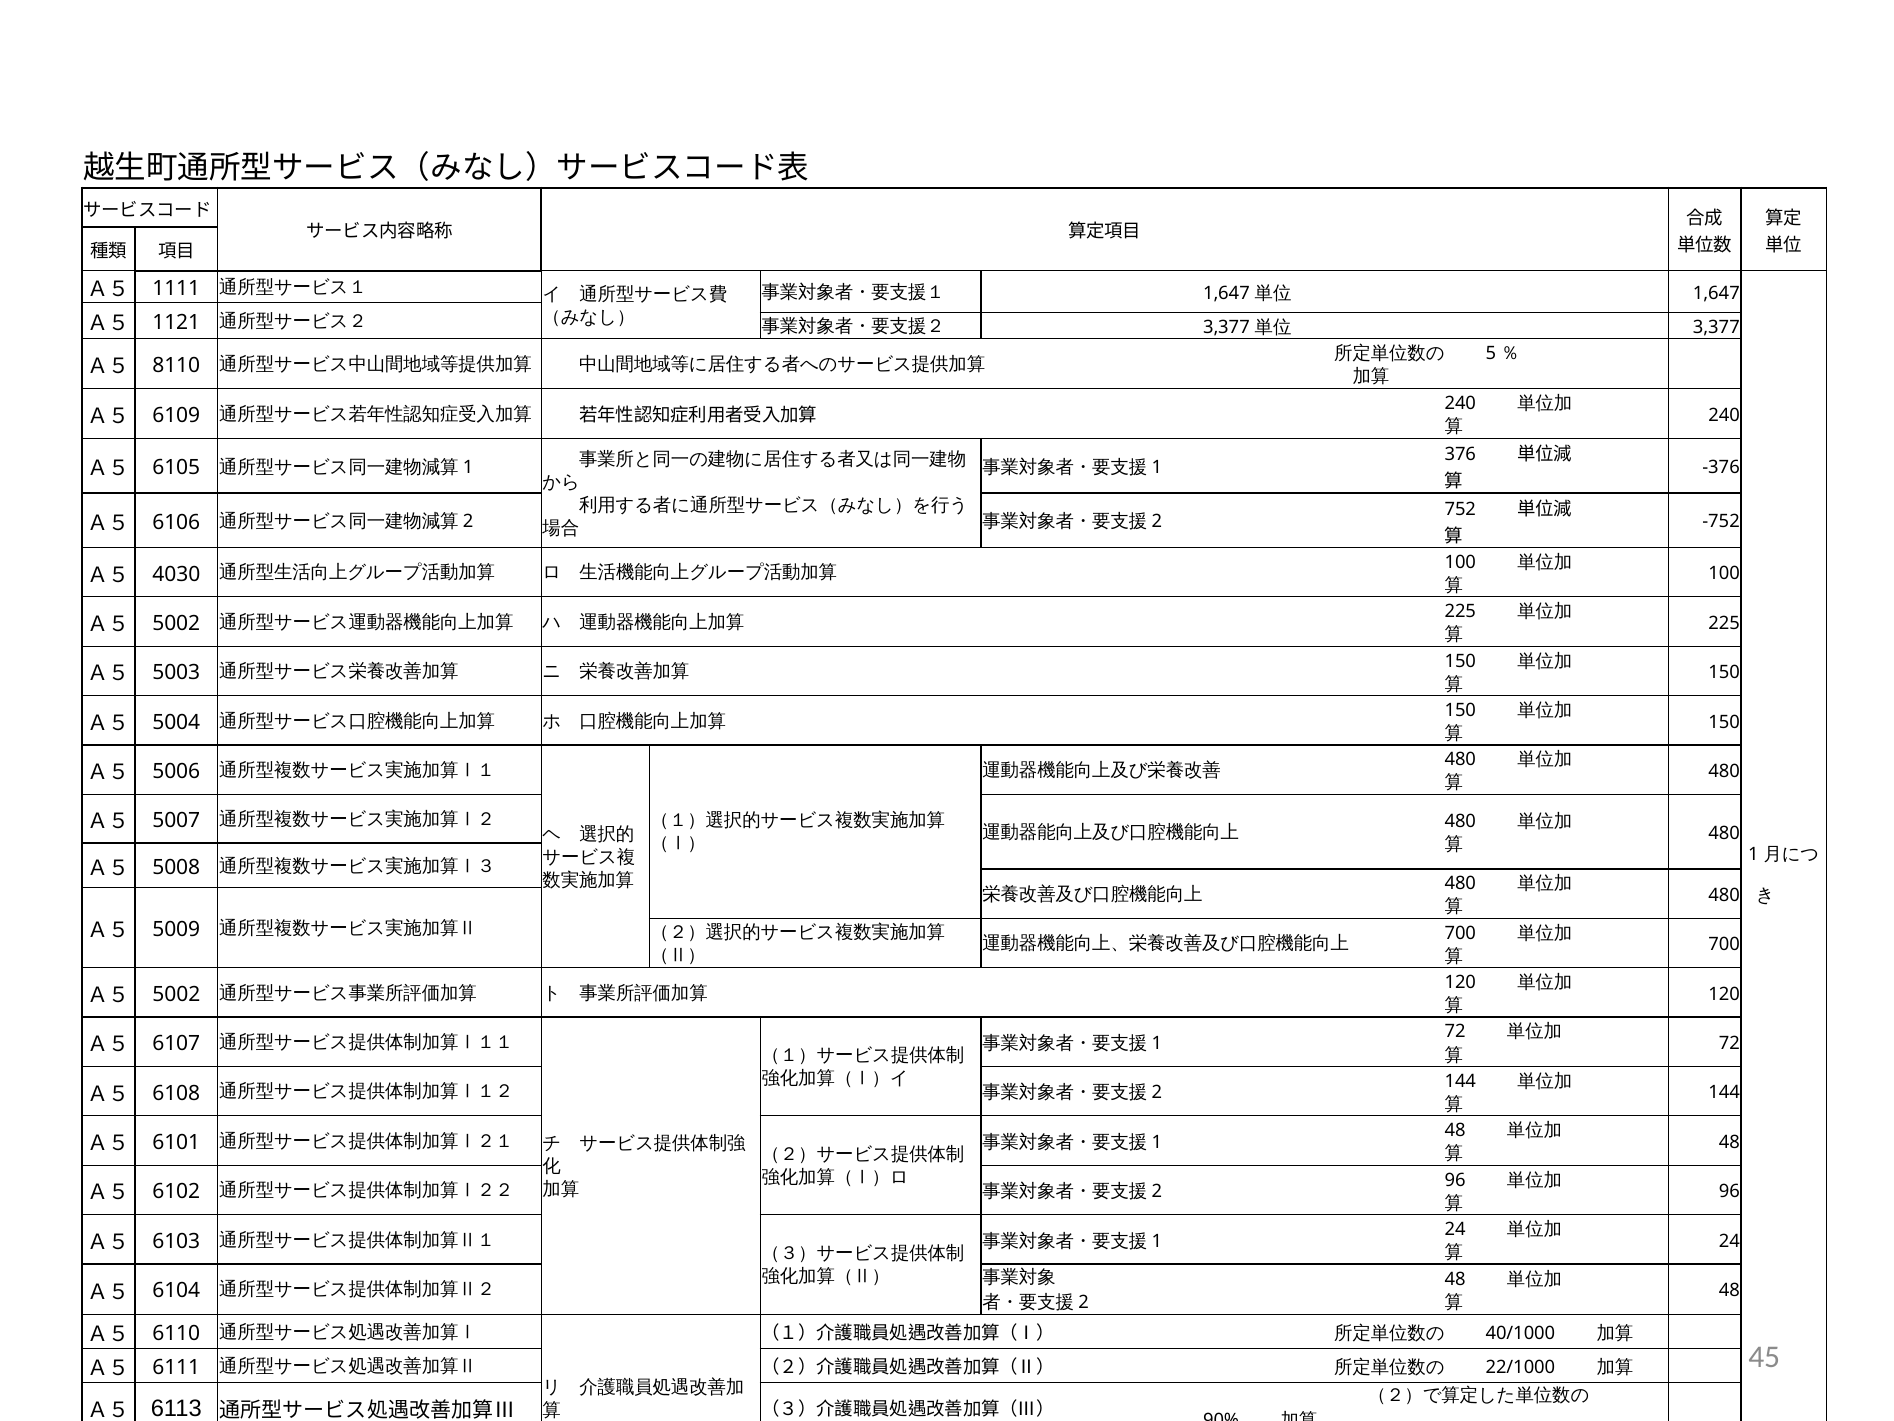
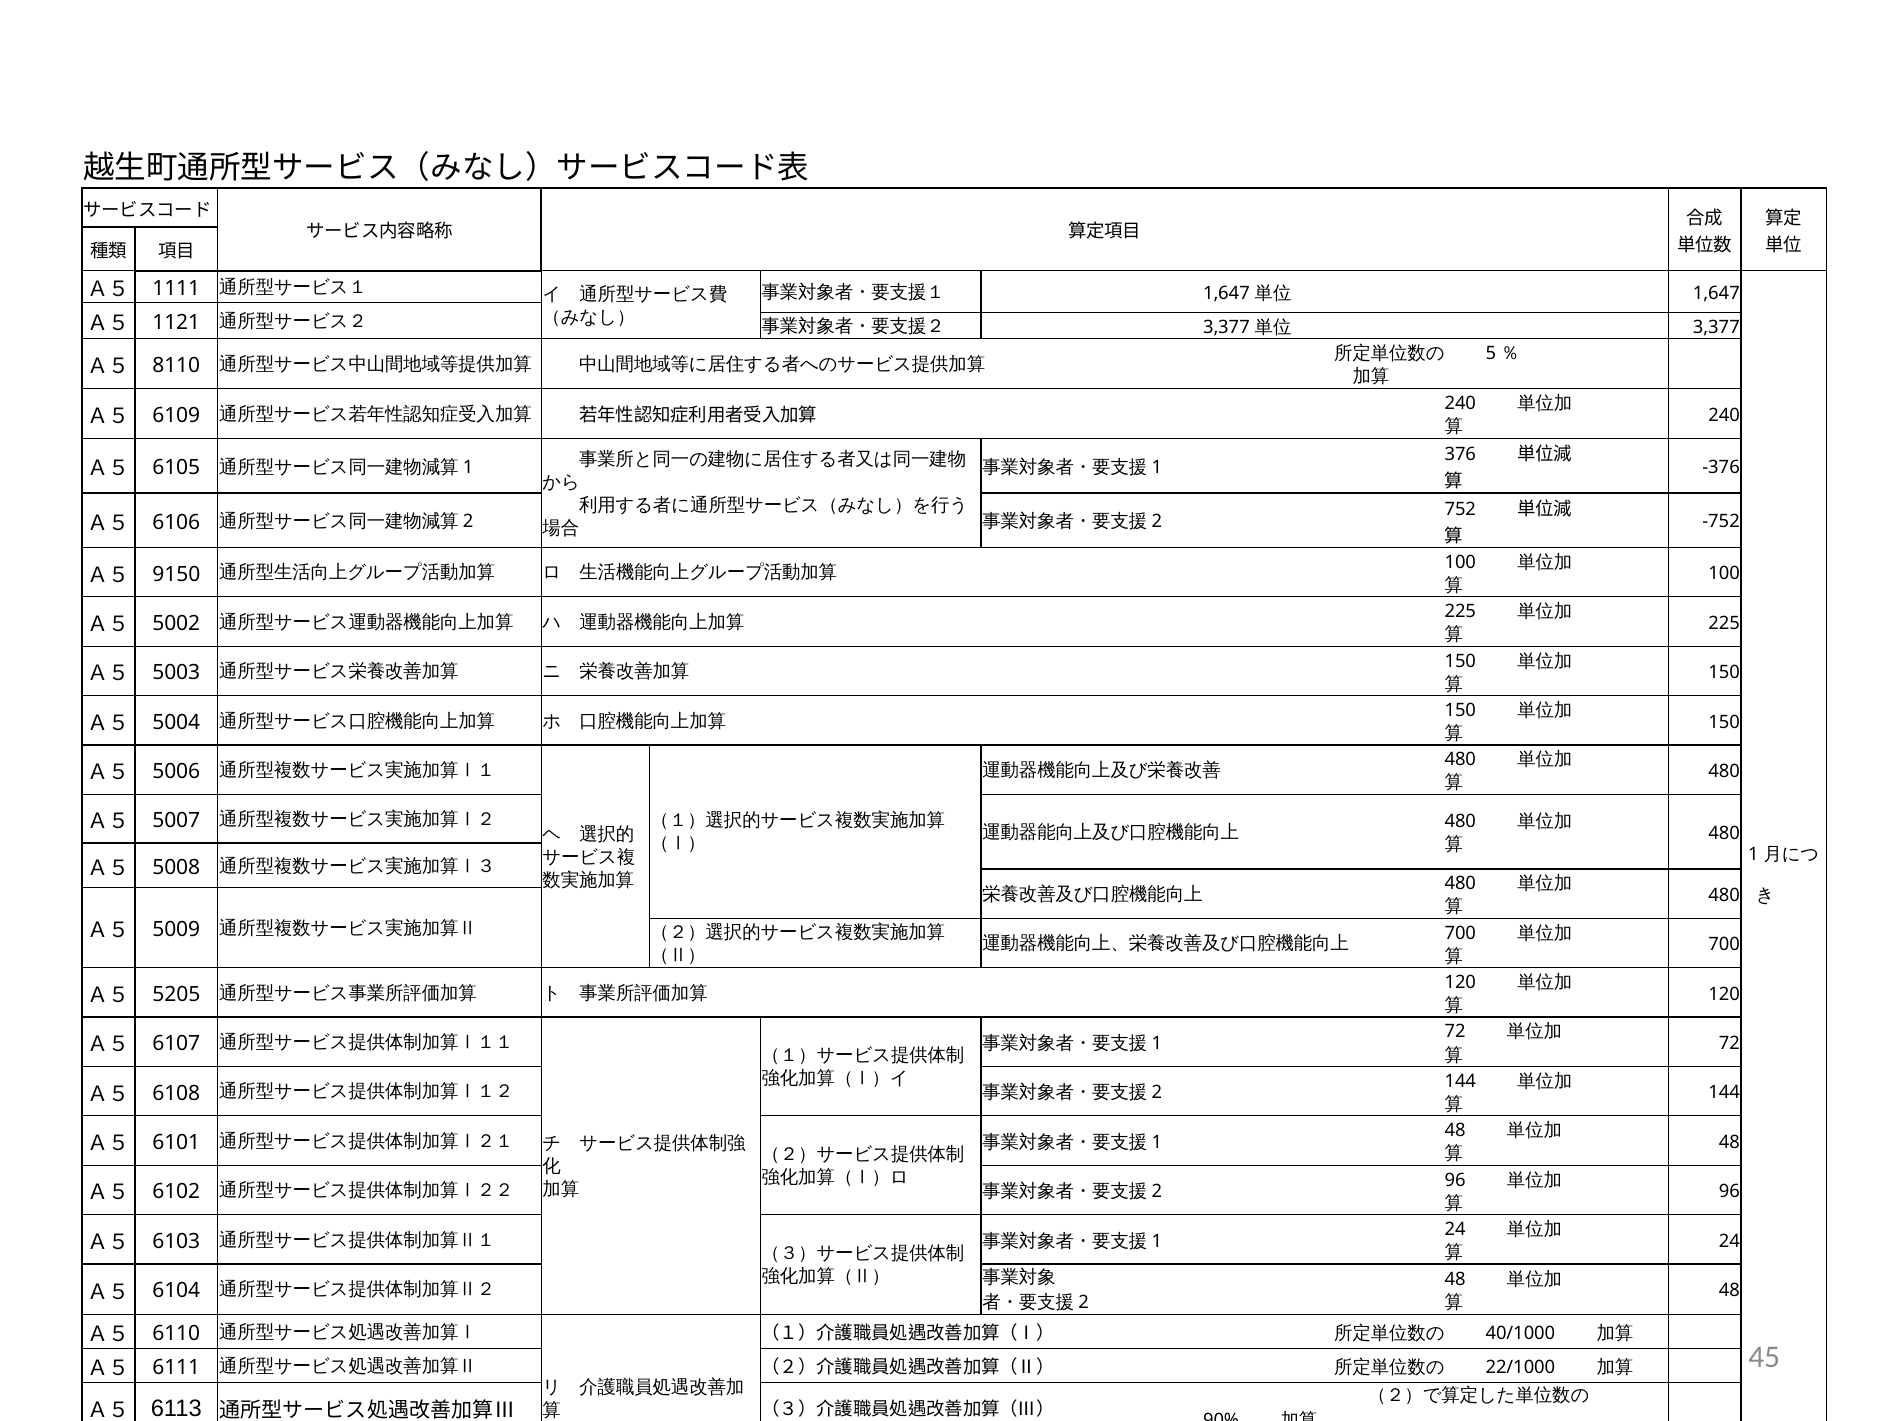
4030: 4030 -> 9150
5002 at (176, 994): 5002 -> 5205
